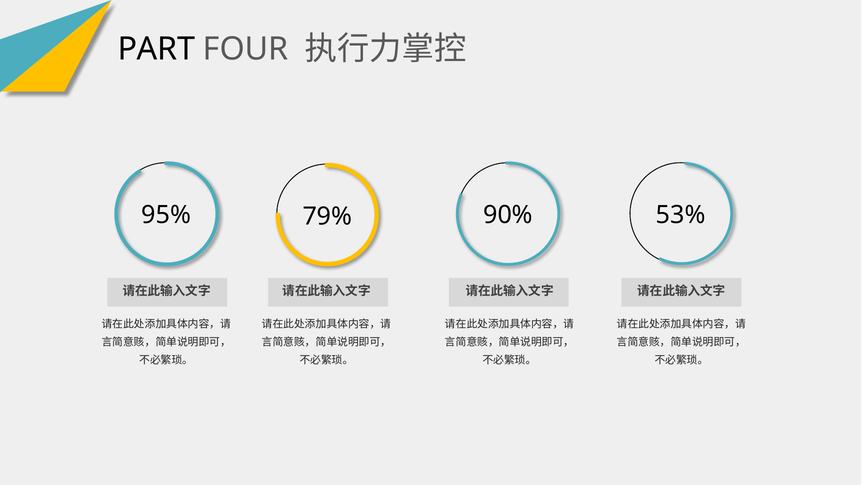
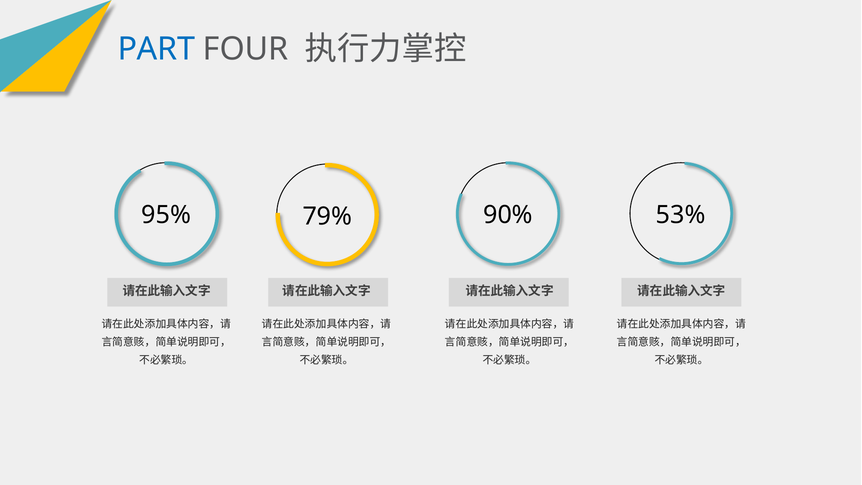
PART colour: black -> blue
